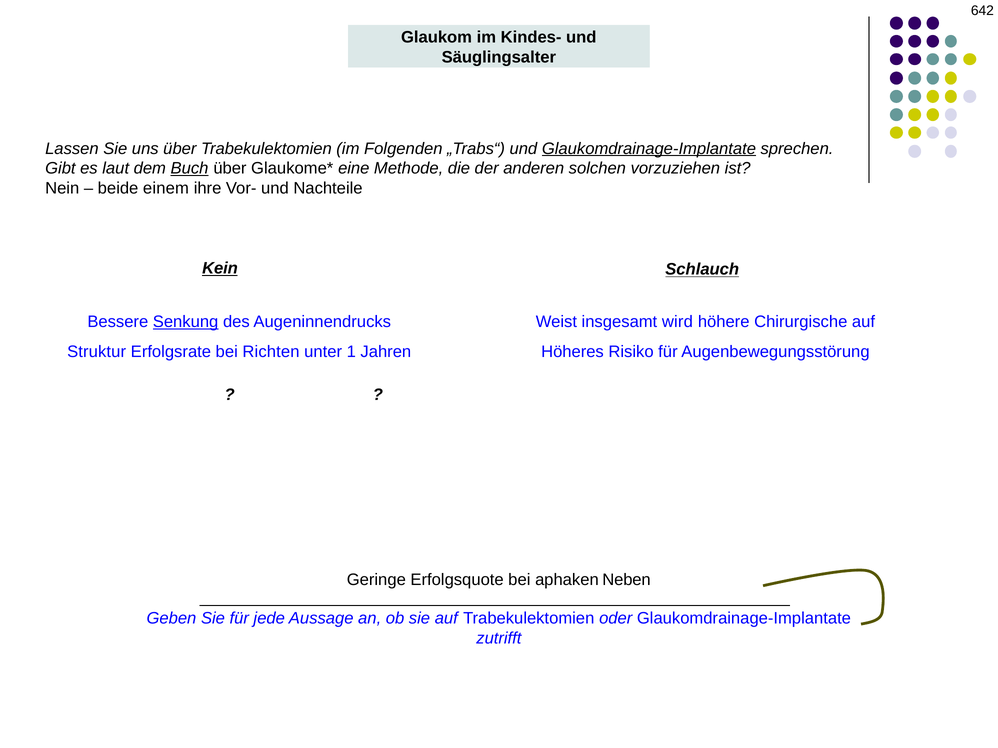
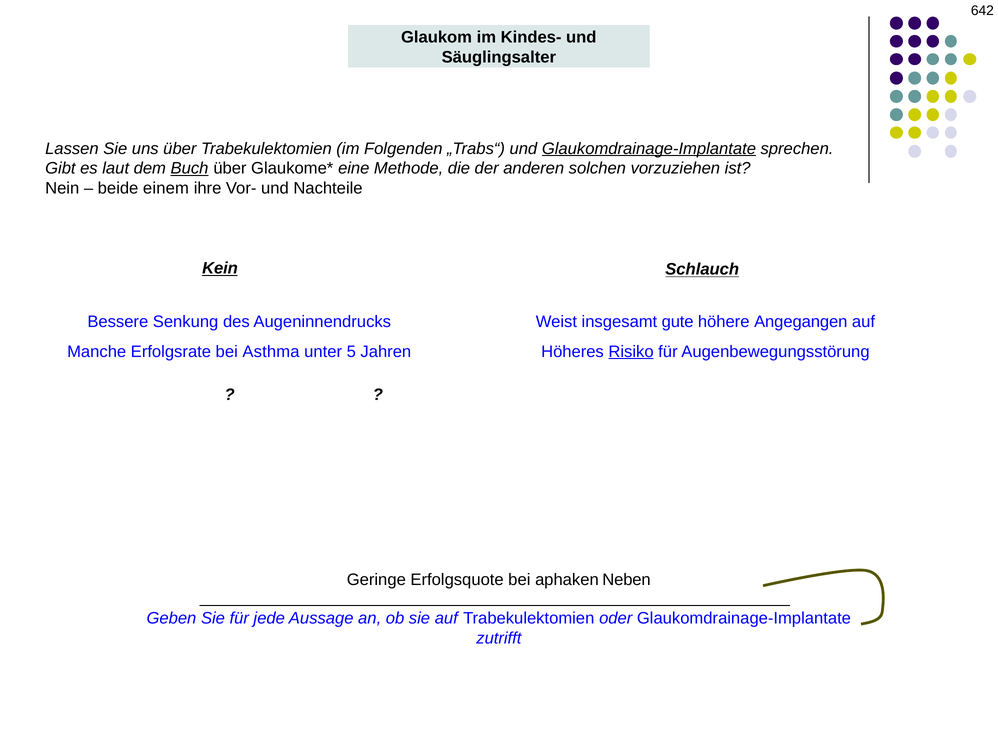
Senkung underline: present -> none
wird: wird -> gute
Chirurgische: Chirurgische -> Angegangen
Struktur: Struktur -> Manche
Richten: Richten -> Asthma
1: 1 -> 5
Risiko underline: none -> present
